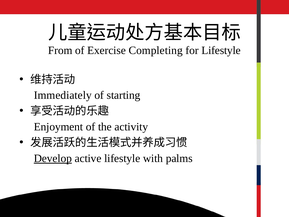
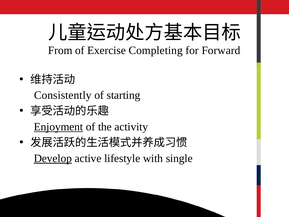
for Lifestyle: Lifestyle -> Forward
Immediately: Immediately -> Consistently
Enjoyment underline: none -> present
palms: palms -> single
